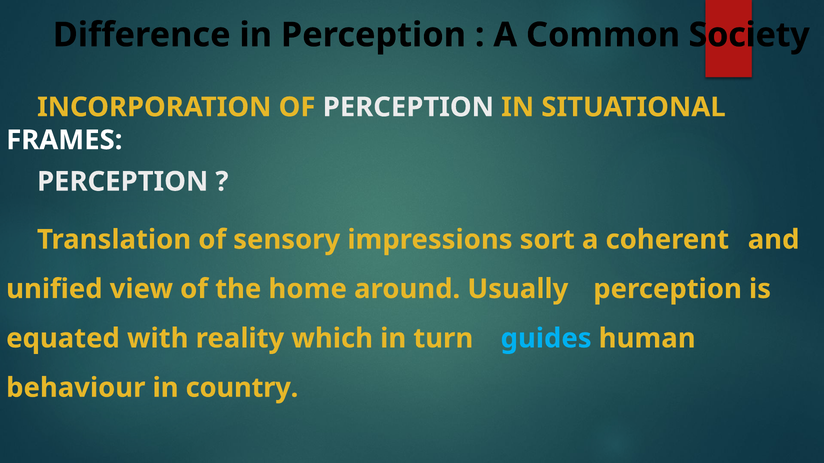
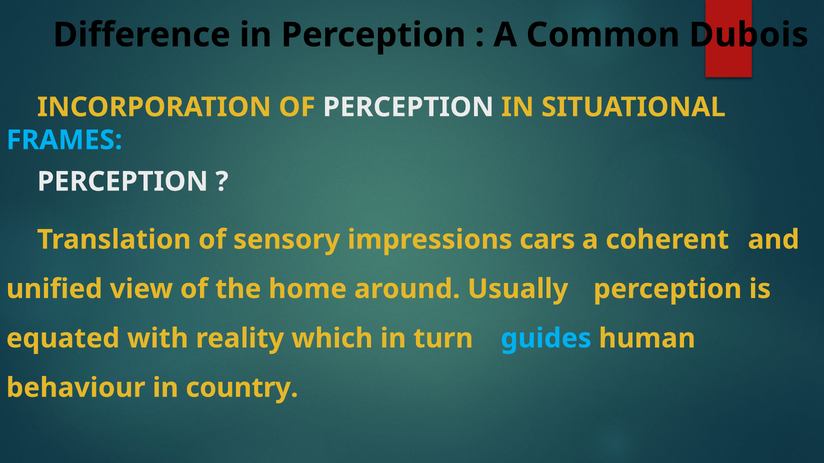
Society: Society -> Dubois
FRAMES colour: white -> light blue
sort: sort -> cars
